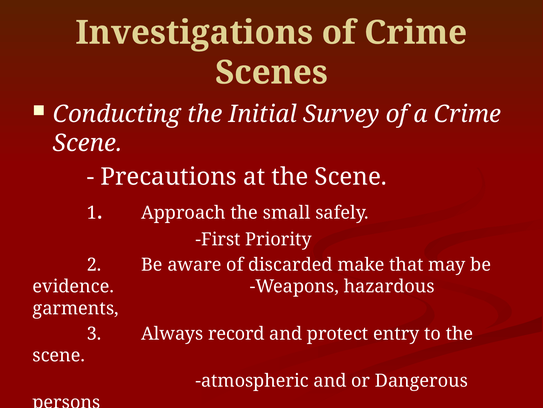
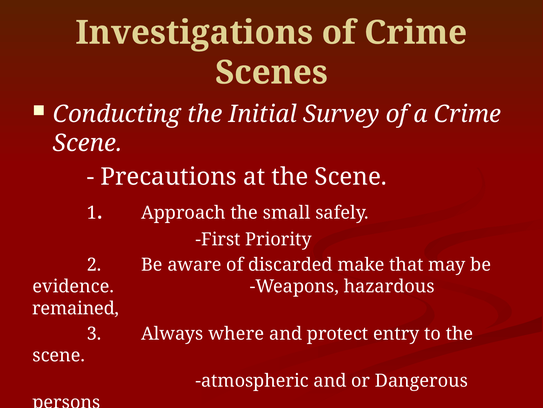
garments: garments -> remained
record: record -> where
